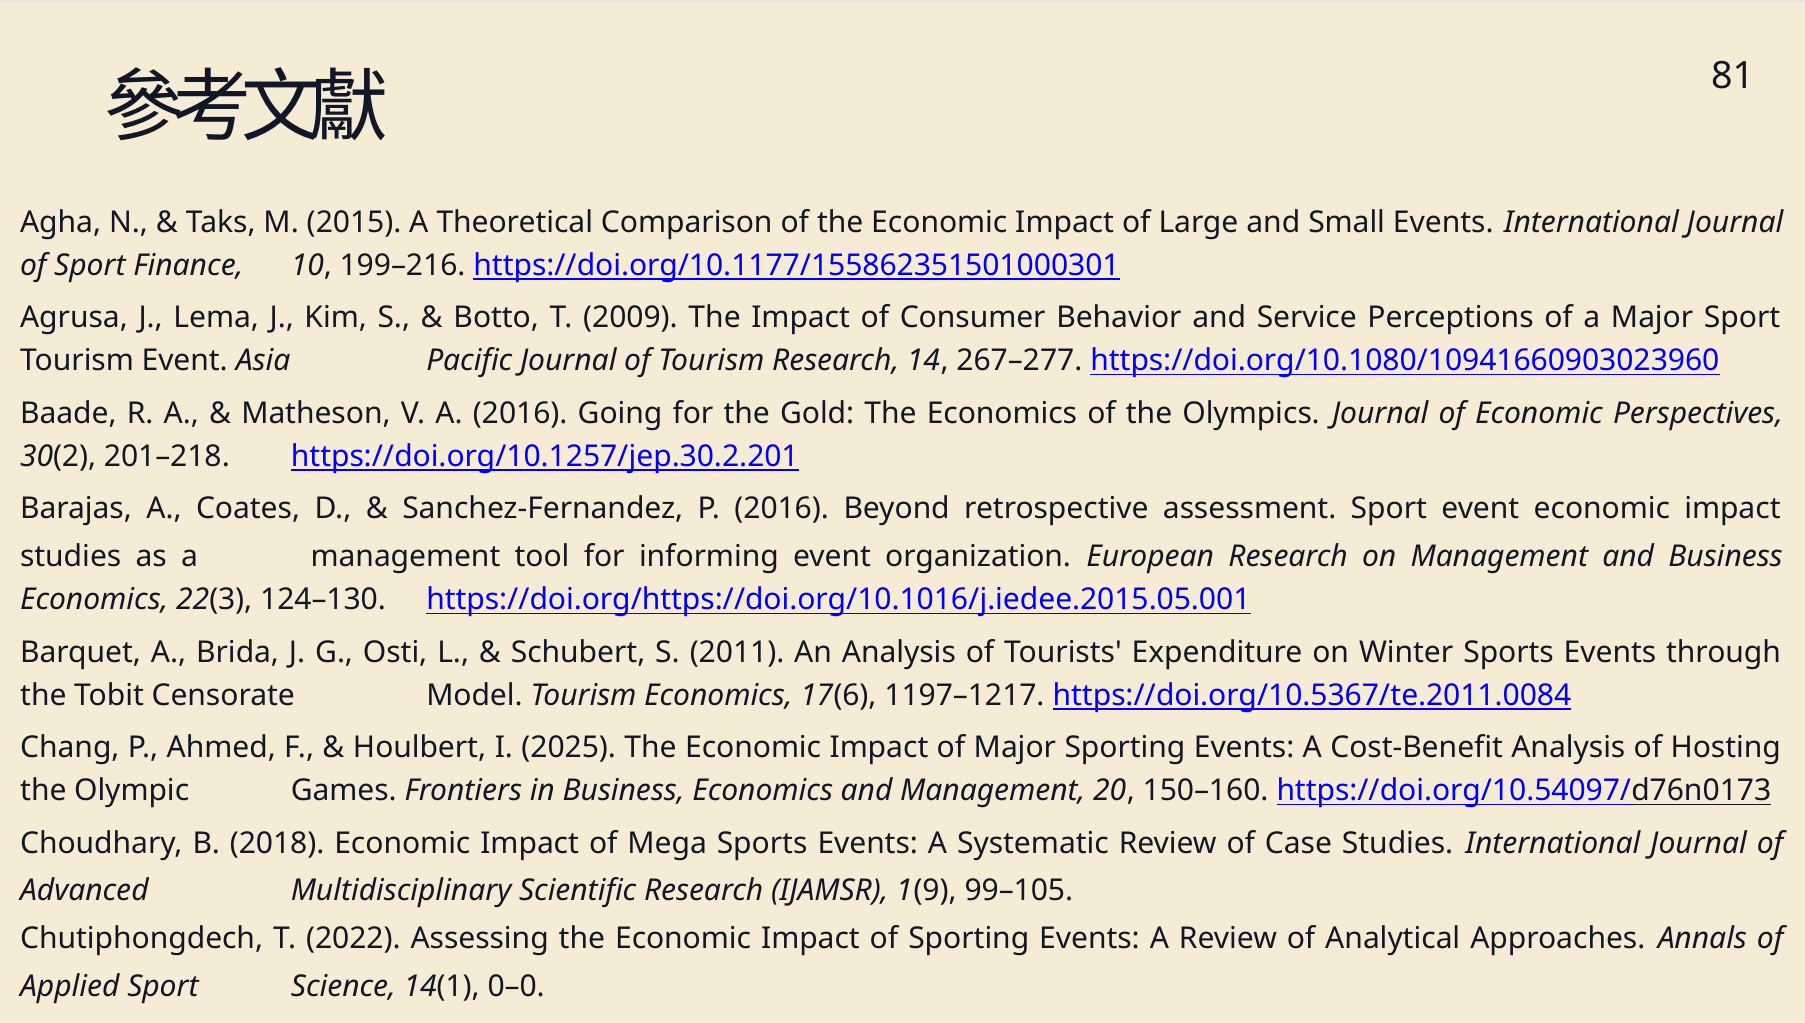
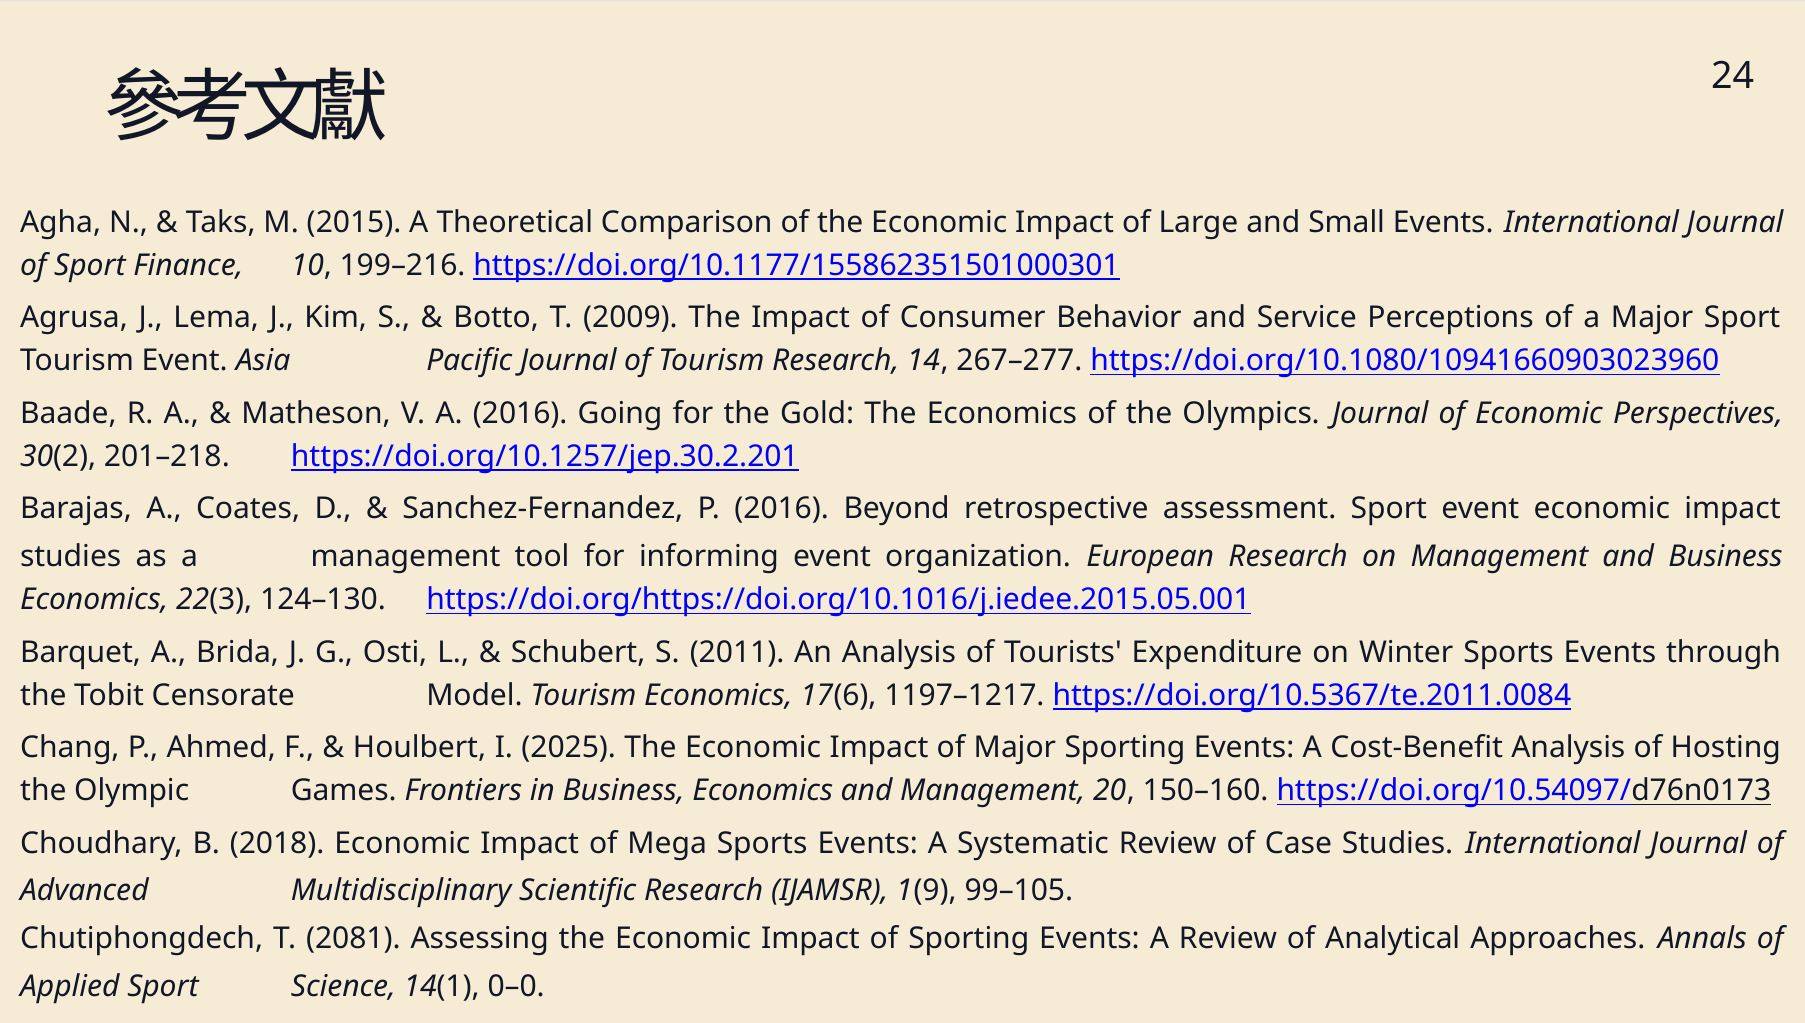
81: 81 -> 24
2022: 2022 -> 2081
